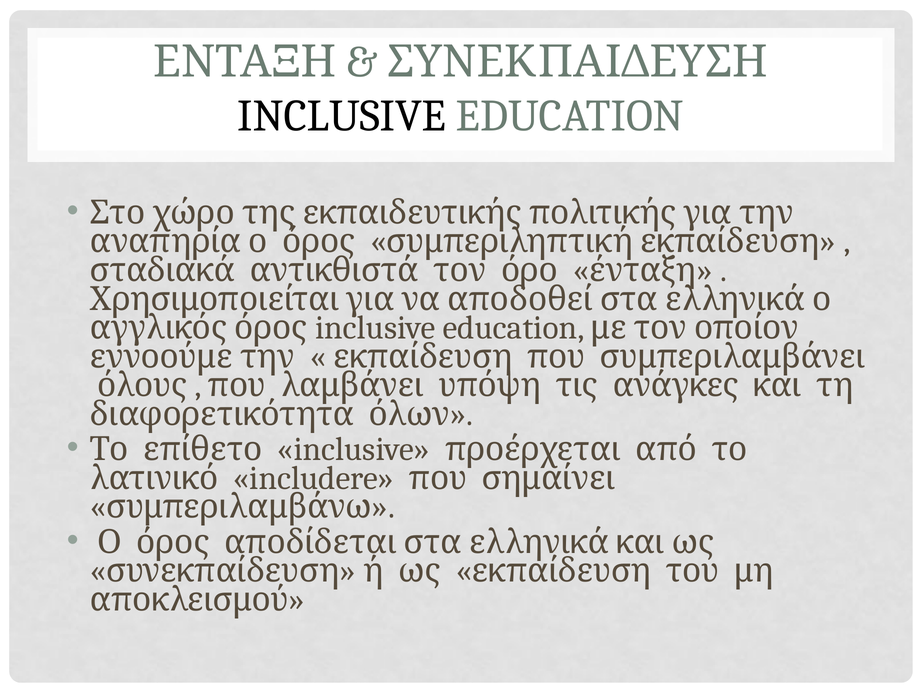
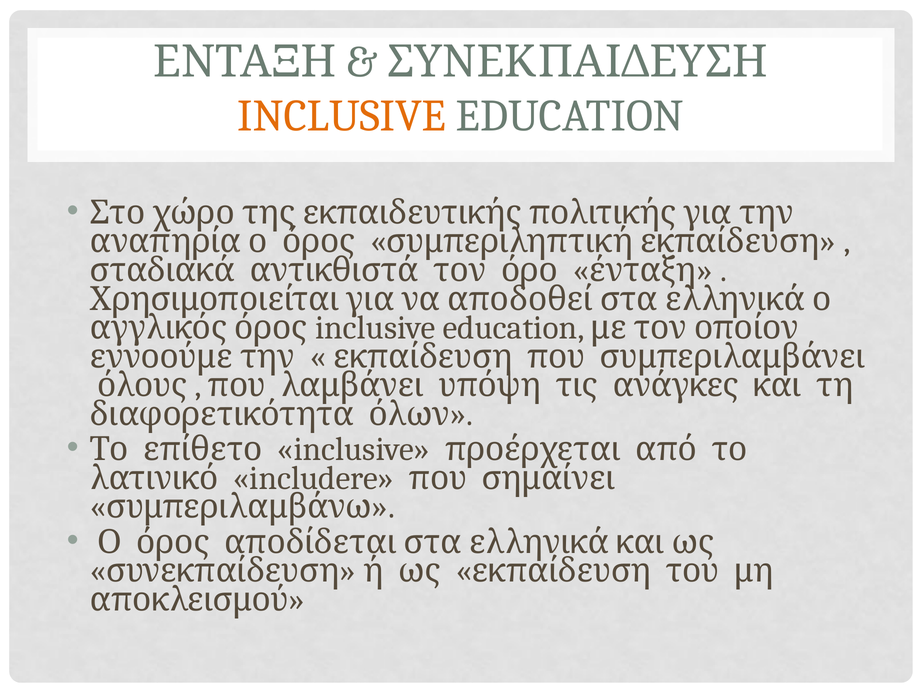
INCLUSIVE at (342, 116) colour: black -> orange
